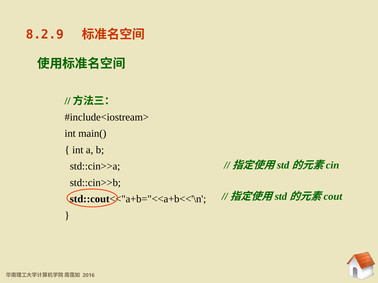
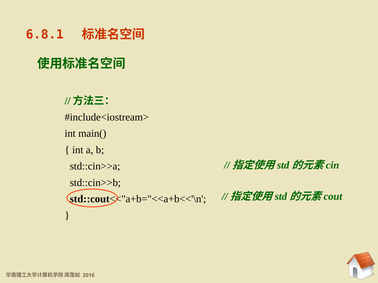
8.2.9: 8.2.9 -> 6.8.1
